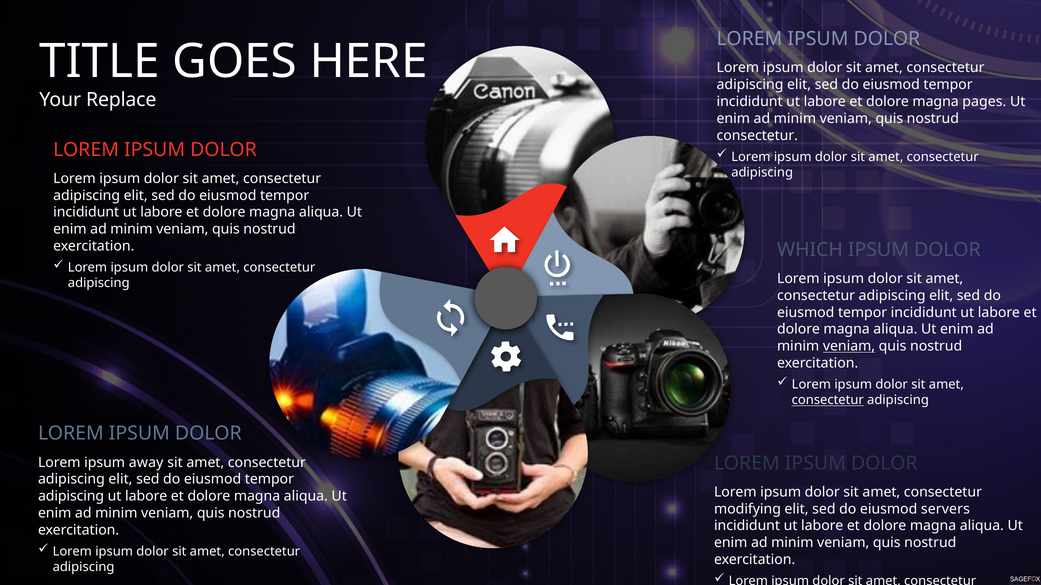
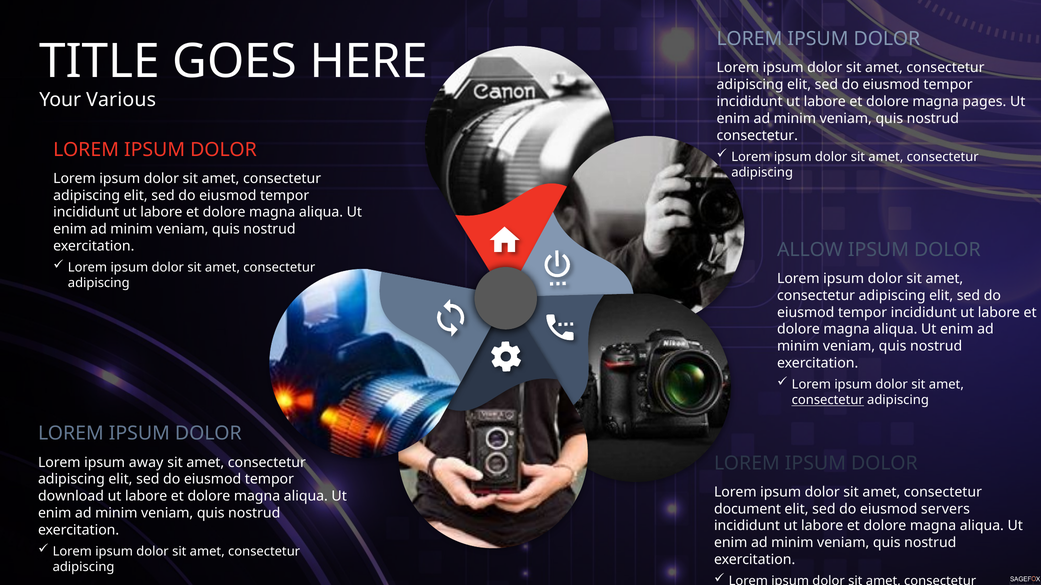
Replace: Replace -> Various
WHICH: WHICH -> ALLOW
veniam at (849, 347) underline: present -> none
adipiscing at (71, 497): adipiscing -> download
modifying: modifying -> document
